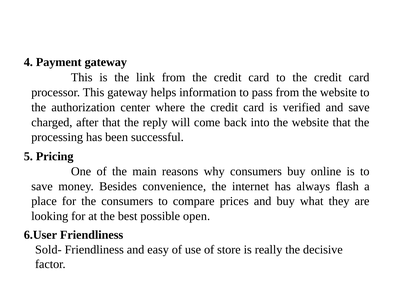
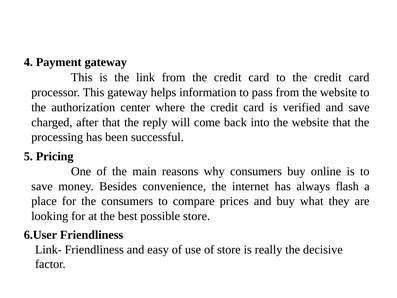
possible open: open -> store
Sold-: Sold- -> Link-
